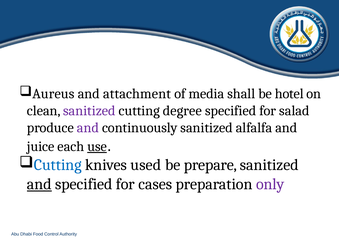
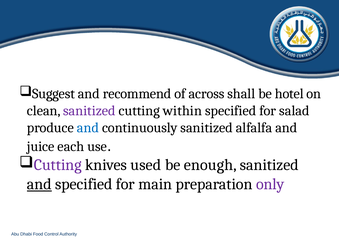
Aureus: Aureus -> Suggest
attachment: attachment -> recommend
media: media -> across
degree: degree -> within
and at (88, 128) colour: purple -> blue
use underline: present -> none
Cutting at (58, 165) colour: blue -> purple
prepare: prepare -> enough
cases: cases -> main
